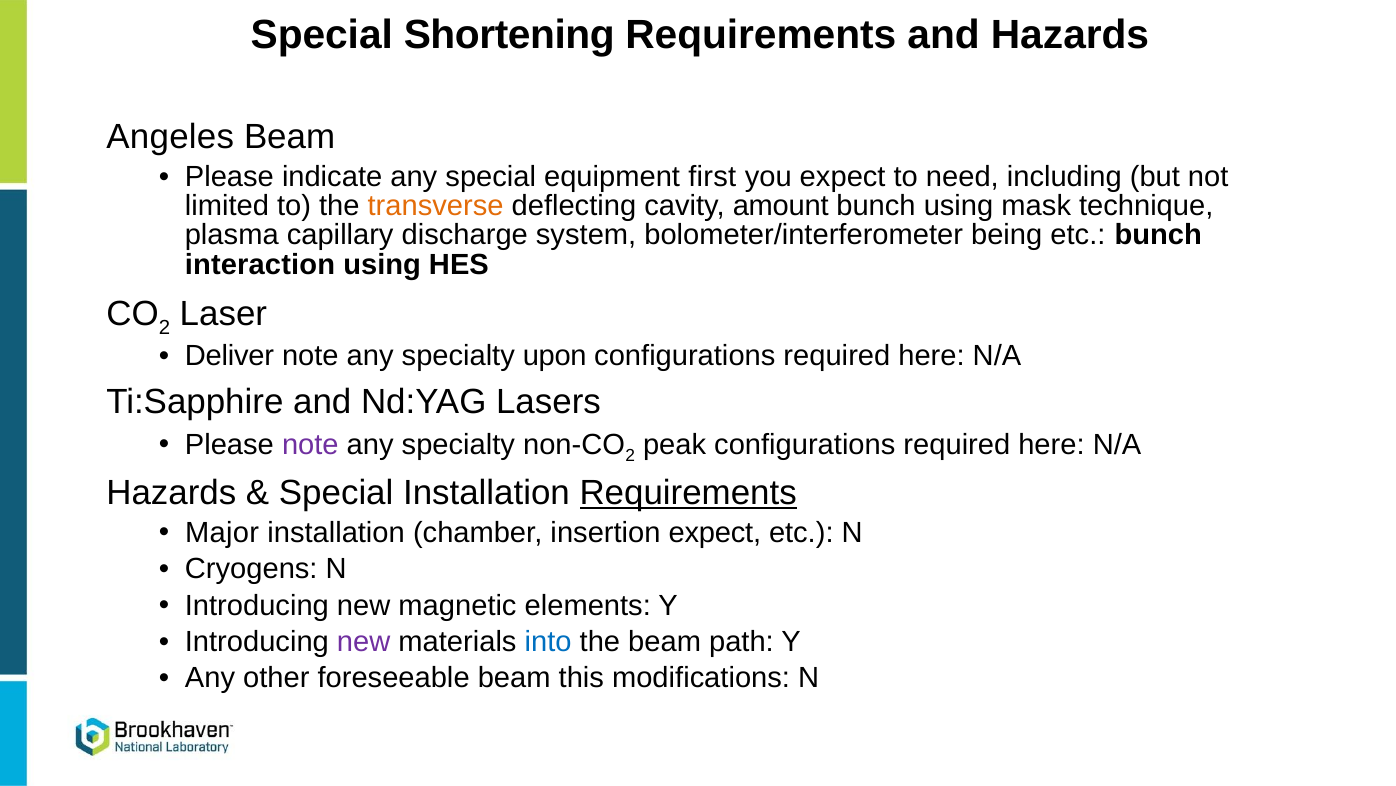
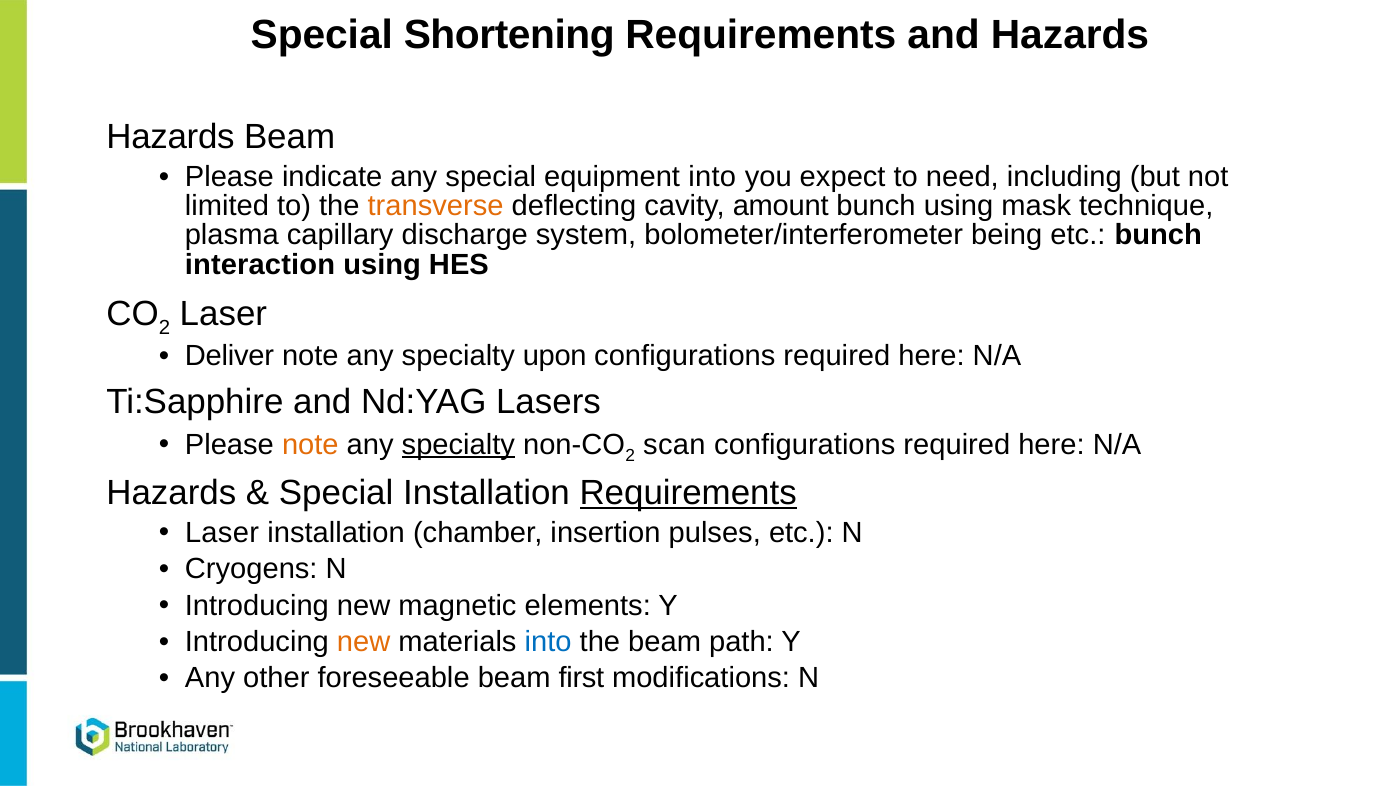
Angeles at (170, 137): Angeles -> Hazards
equipment first: first -> into
note at (310, 444) colour: purple -> orange
specialty at (458, 444) underline: none -> present
peak: peak -> scan
Major at (222, 532): Major -> Laser
insertion expect: expect -> pulses
new at (364, 641) colour: purple -> orange
this: this -> first
